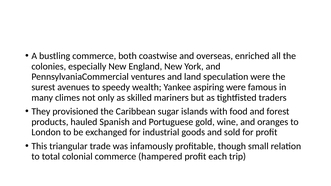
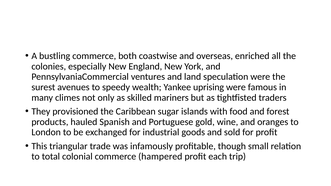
aspiring: aspiring -> uprising
